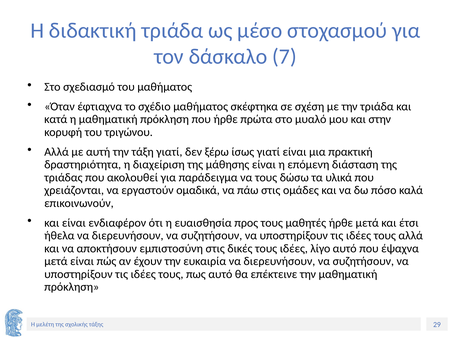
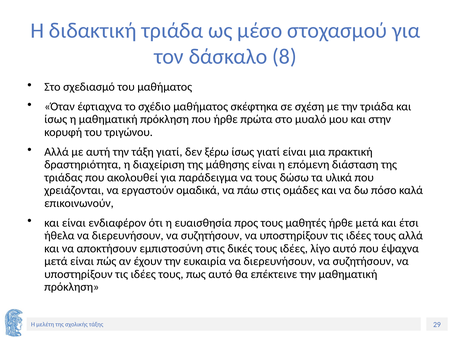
7: 7 -> 8
κατά at (56, 119): κατά -> ίσως
